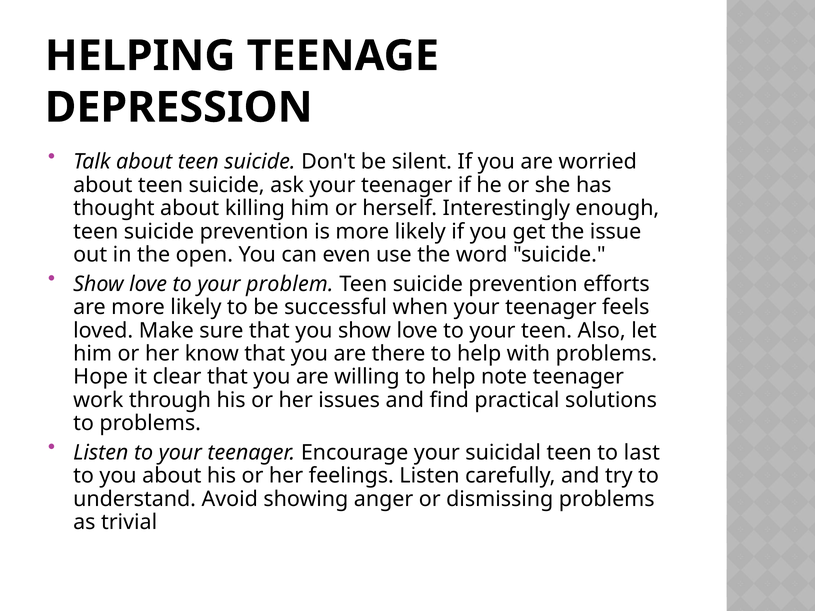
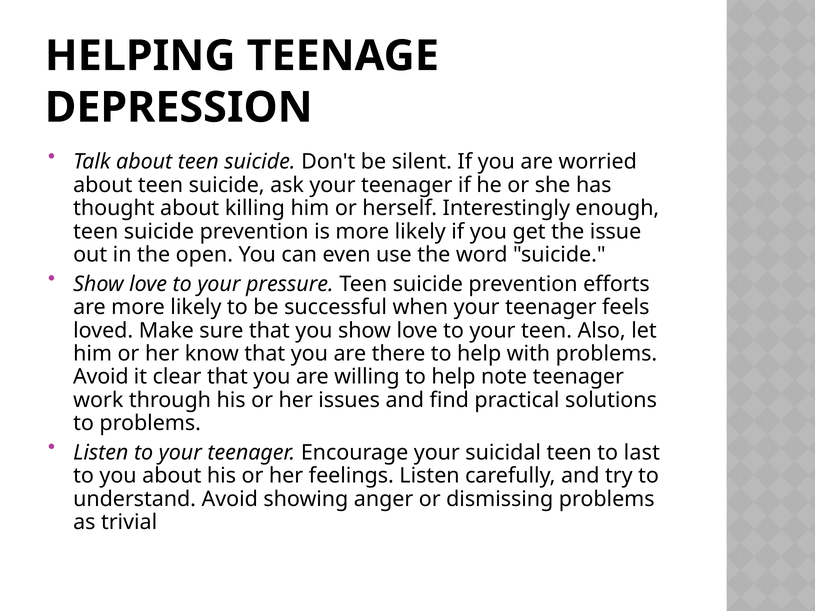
problem: problem -> pressure
Hope at (101, 377): Hope -> Avoid
